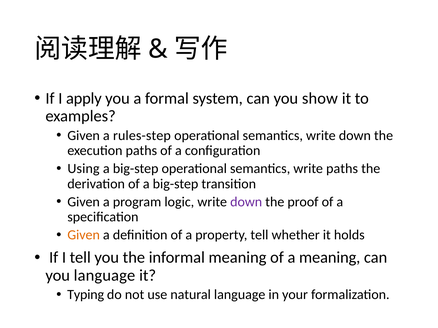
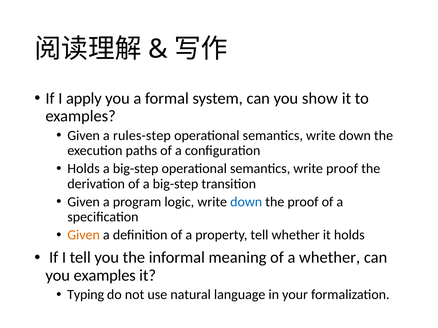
Using at (84, 169): Using -> Holds
write paths: paths -> proof
down at (246, 202) colour: purple -> blue
a meaning: meaning -> whether
you language: language -> examples
